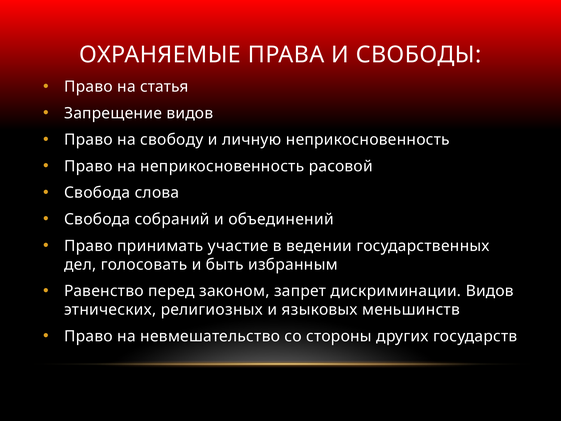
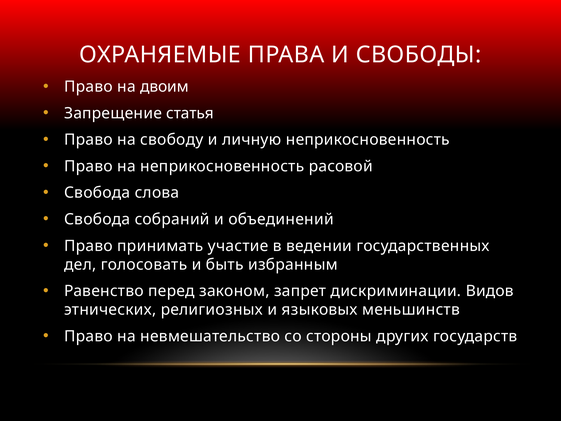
статья: статья -> двоим
Запрещение видов: видов -> статья
